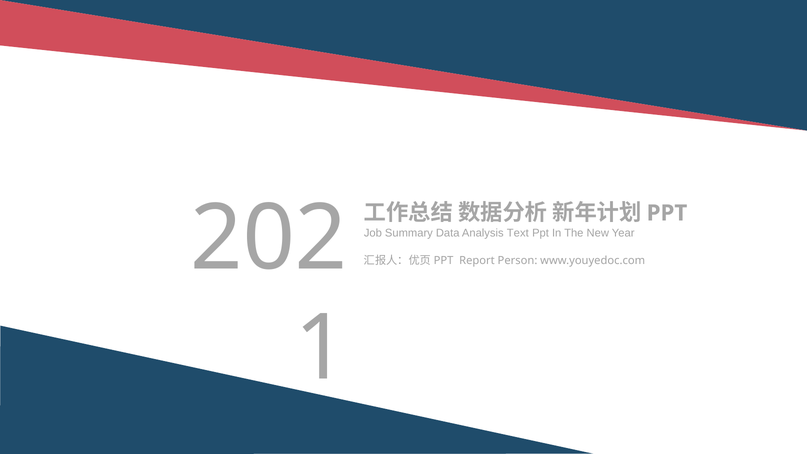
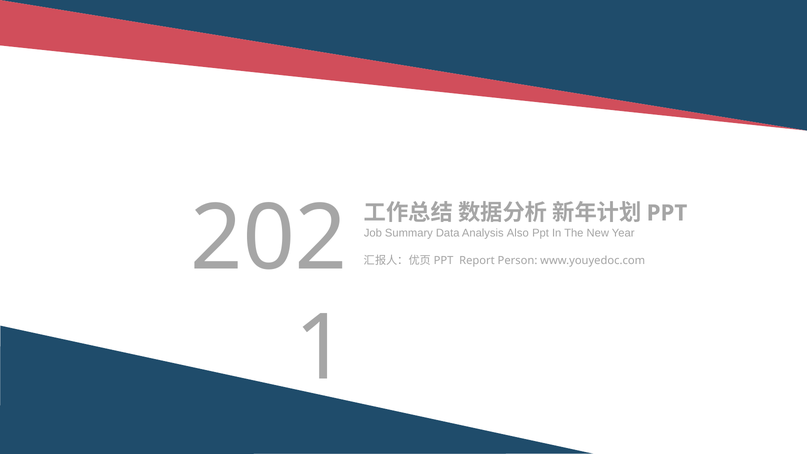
Text: Text -> Also
